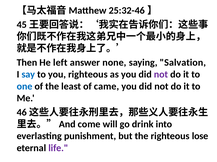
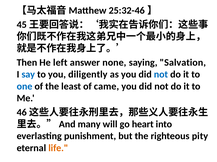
you righteous: righteous -> diligently
not at (161, 75) colour: purple -> blue
come: come -> many
drink: drink -> heart
lose: lose -> pity
life colour: purple -> orange
